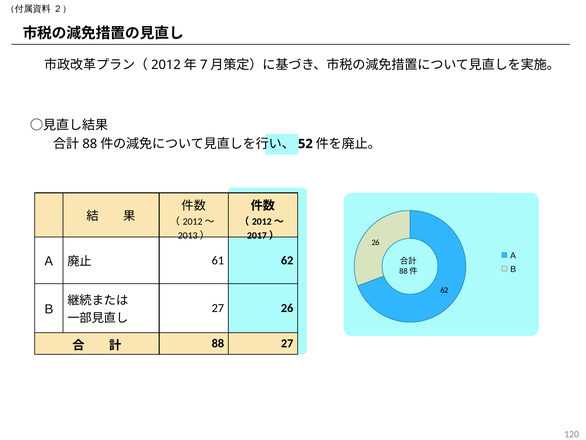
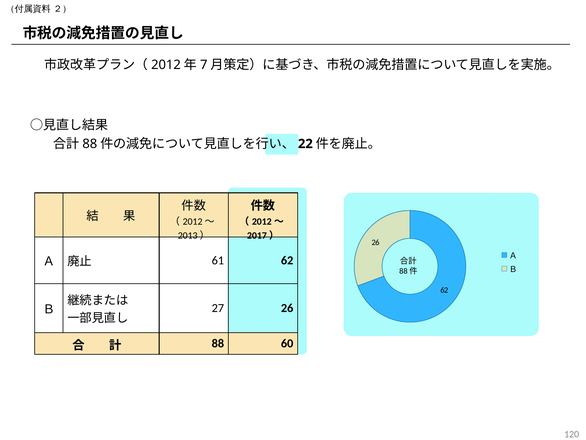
52: 52 -> 22
88 27: 27 -> 60
